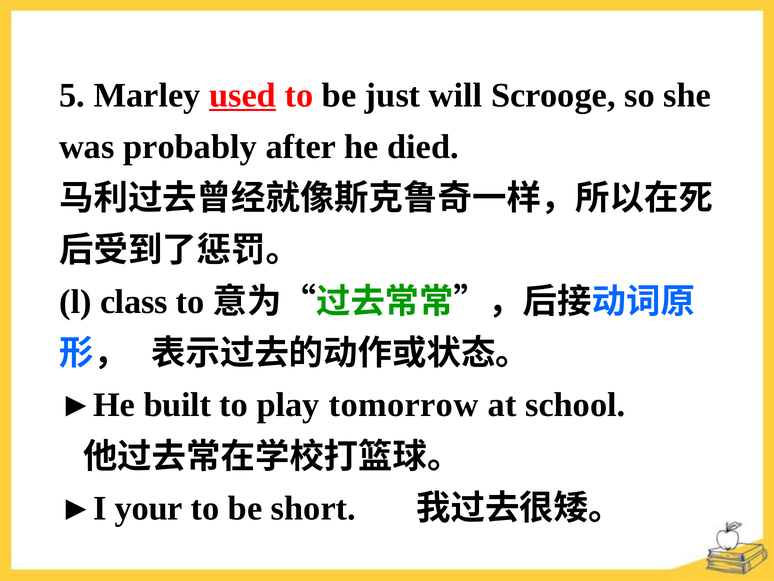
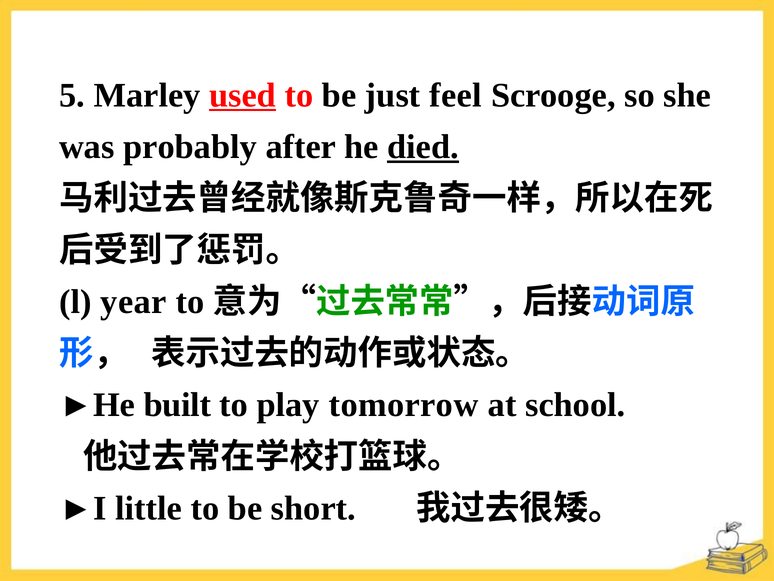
will: will -> feel
died underline: none -> present
class: class -> year
your: your -> little
